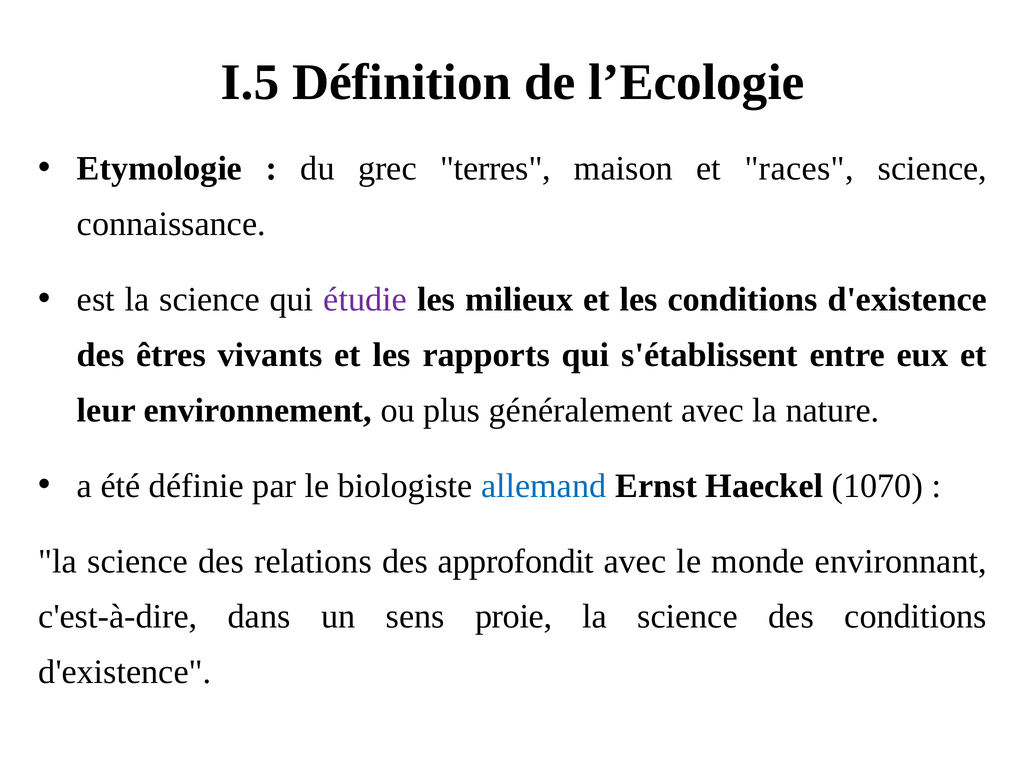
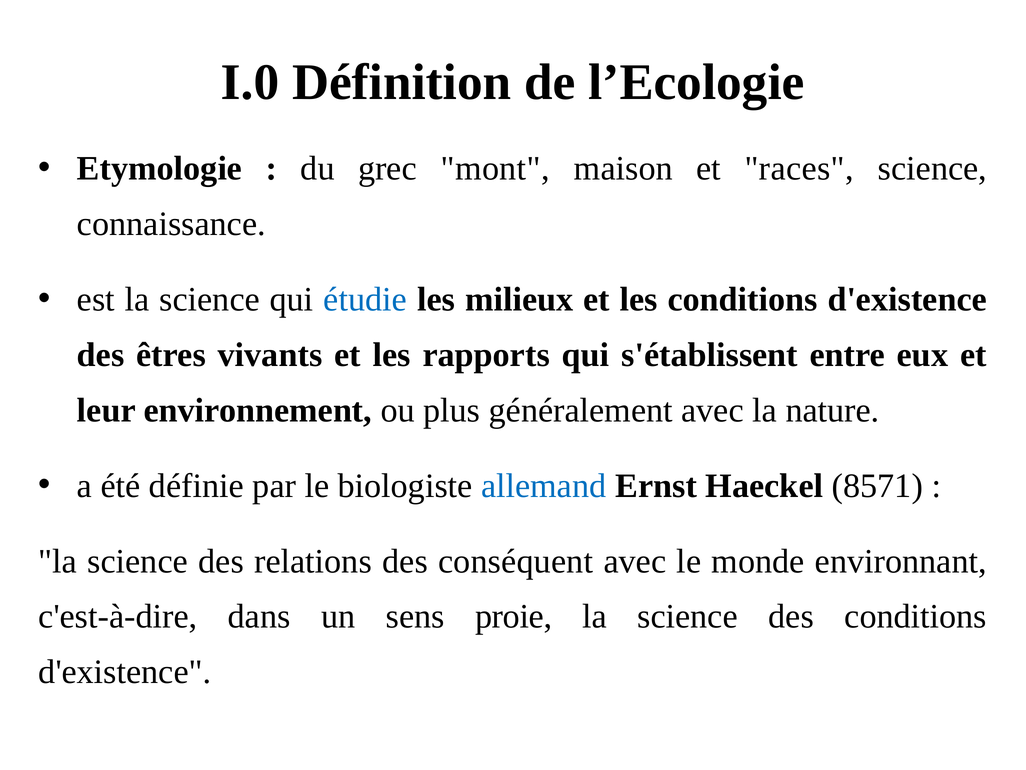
I.5: I.5 -> I.0
terres: terres -> mont
étudie colour: purple -> blue
1070: 1070 -> 8571
approfondit: approfondit -> conséquent
